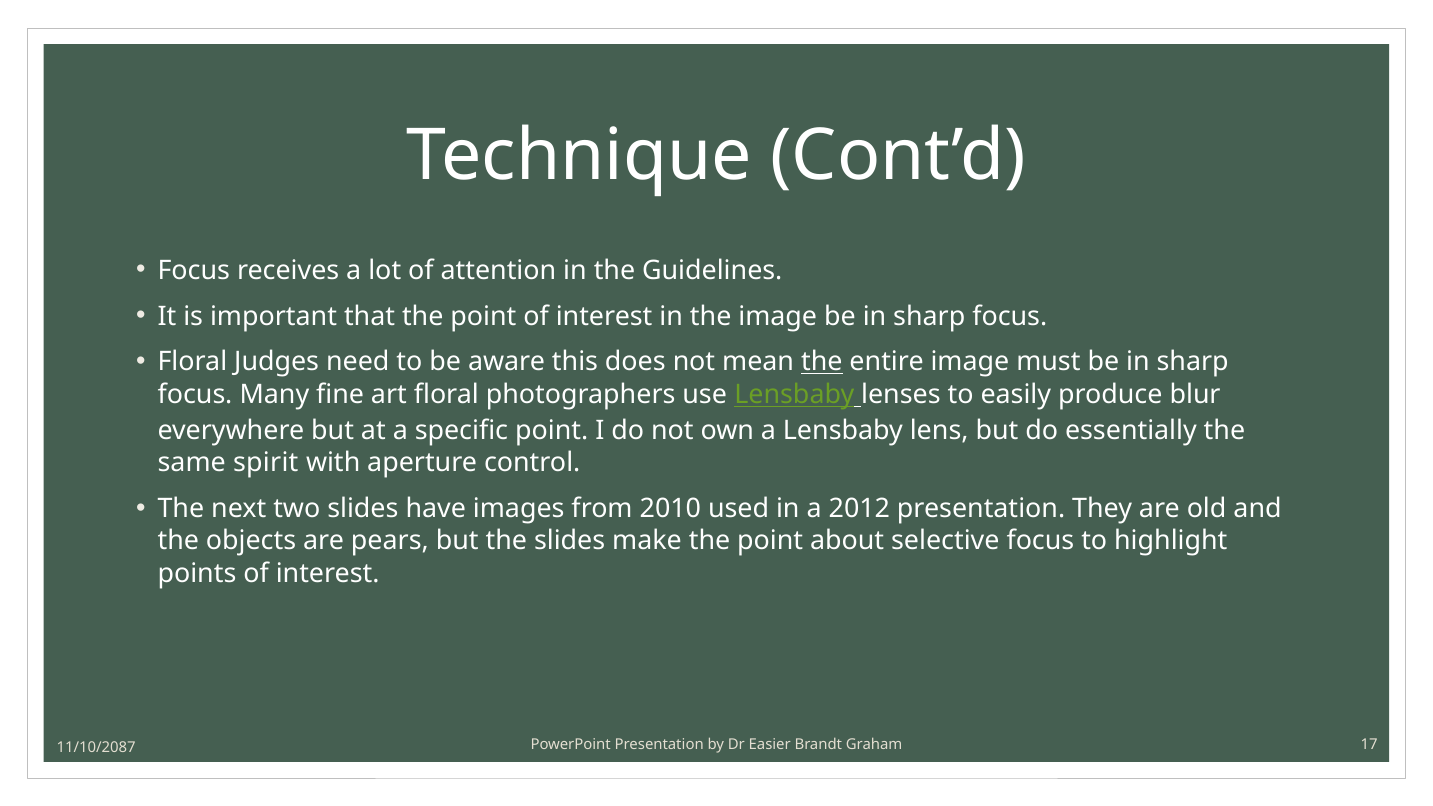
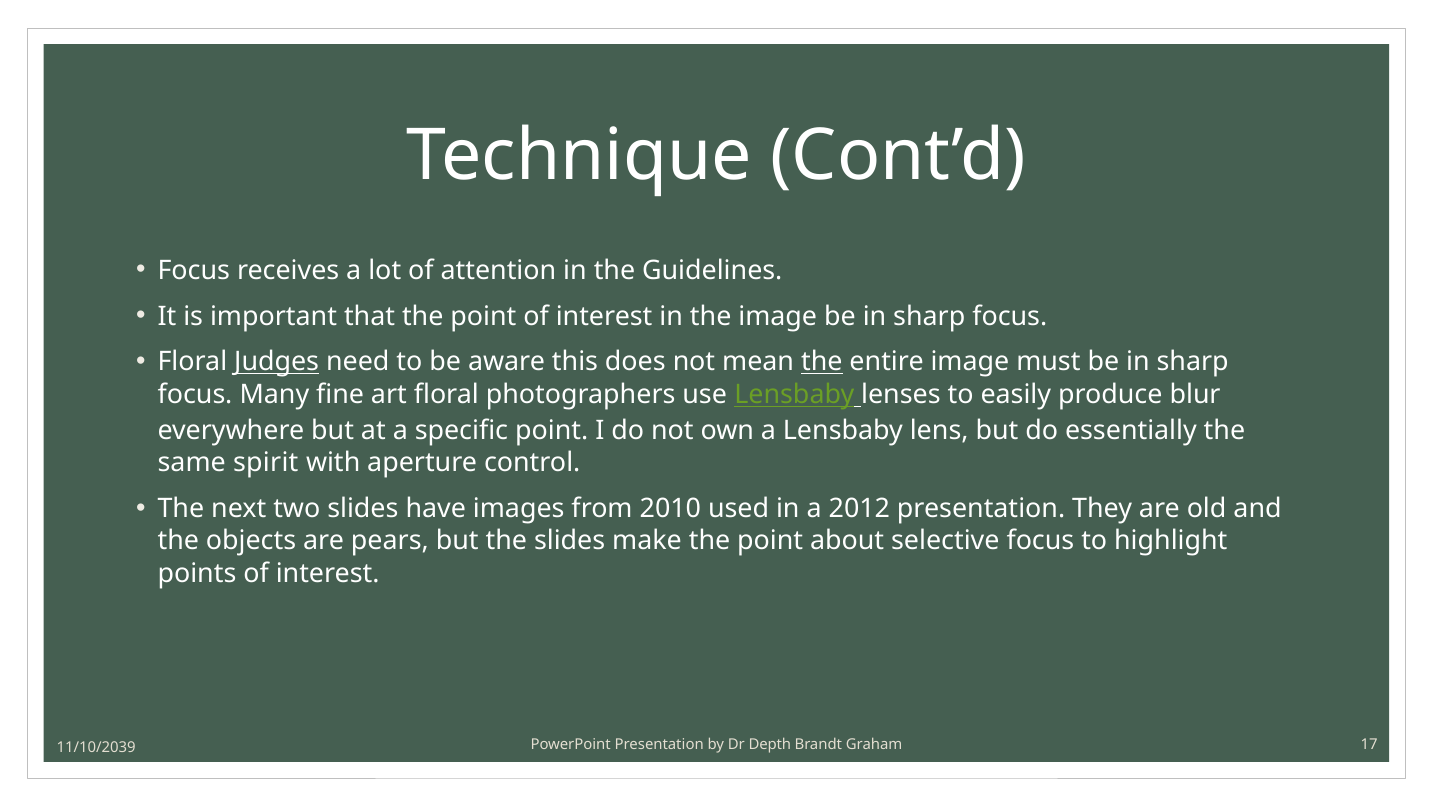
Judges underline: none -> present
Easier: Easier -> Depth
11/10/2087: 11/10/2087 -> 11/10/2039
